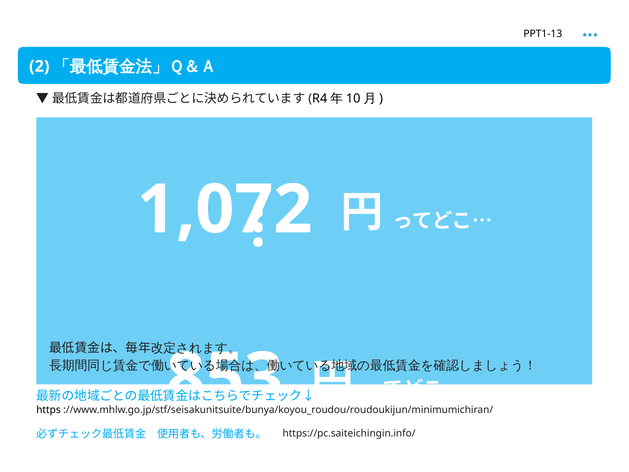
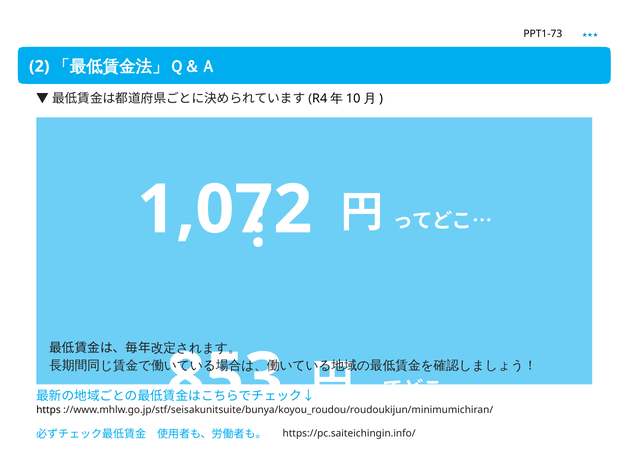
PPT1-13: PPT1-13 -> PPT1-73
